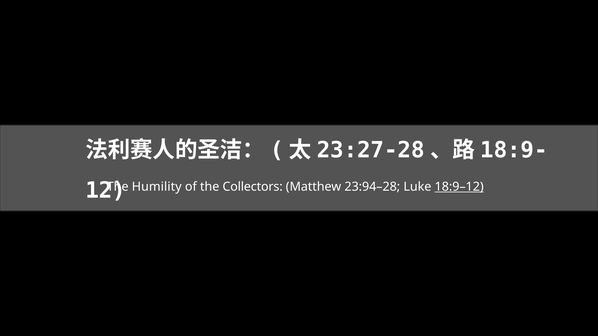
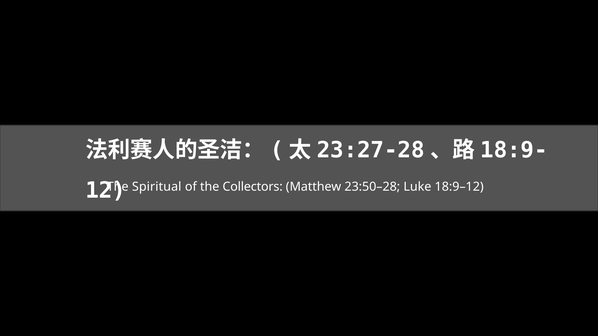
Humility: Humility -> Spiritual
23:94–28: 23:94–28 -> 23:50–28
18:9–12 underline: present -> none
